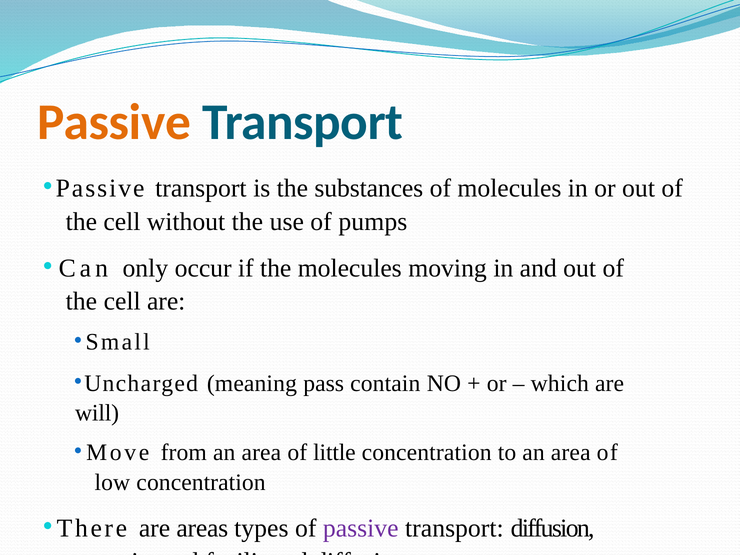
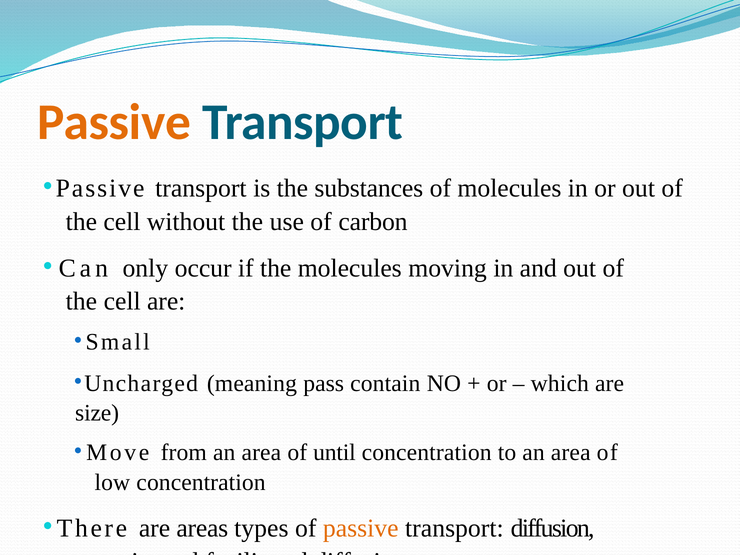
pumps: pumps -> carbon
will: will -> size
little: little -> until
passive at (361, 528) colour: purple -> orange
